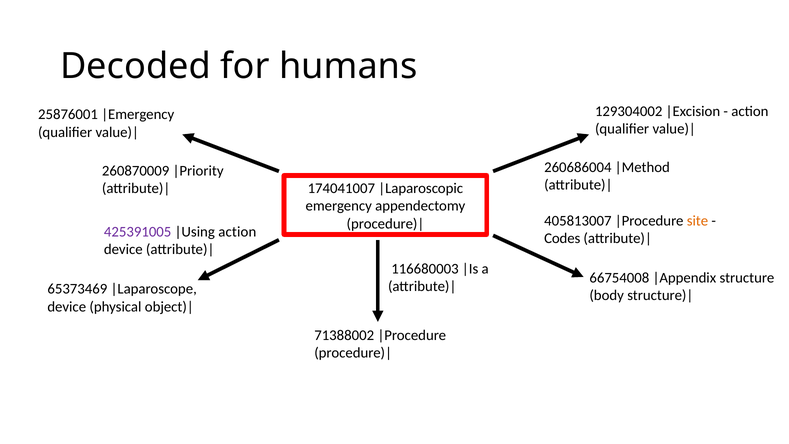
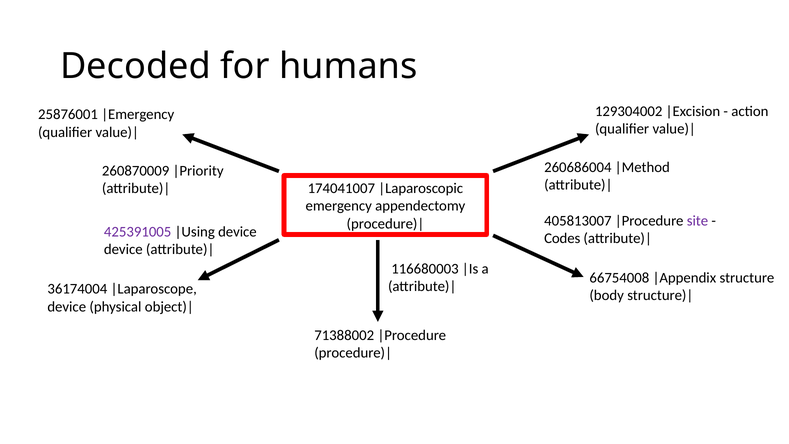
site colour: orange -> purple
action at (237, 232): action -> device
65373469: 65373469 -> 36174004
